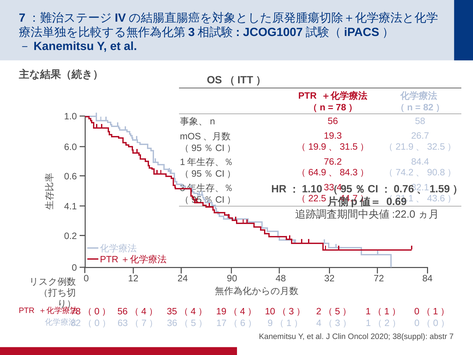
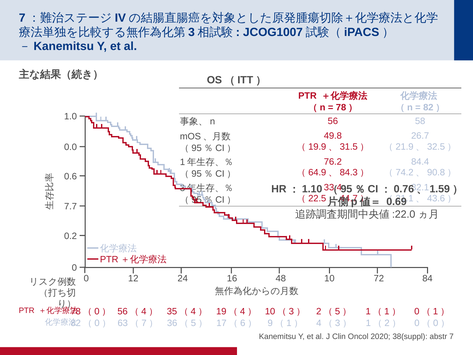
19.3: 19.3 -> 49.8
6.0: 6.0 -> 0.0
4.1: 4.1 -> 7.7
90: 90 -> 16
32: 32 -> 10
